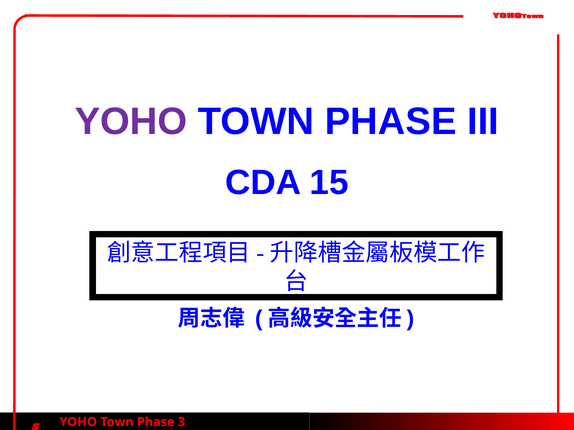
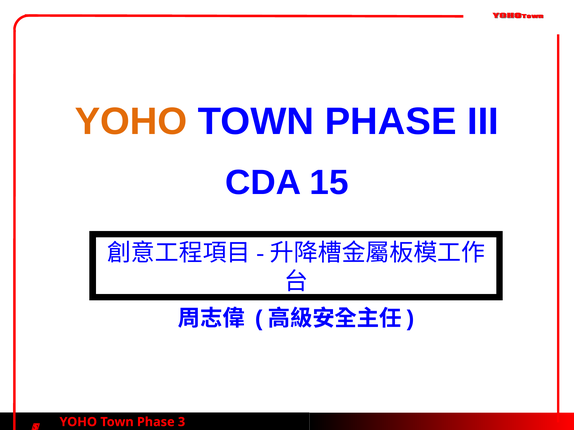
YOHO at (131, 122) colour: purple -> orange
